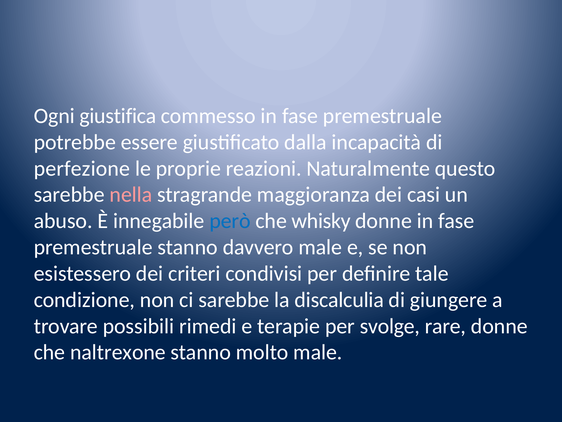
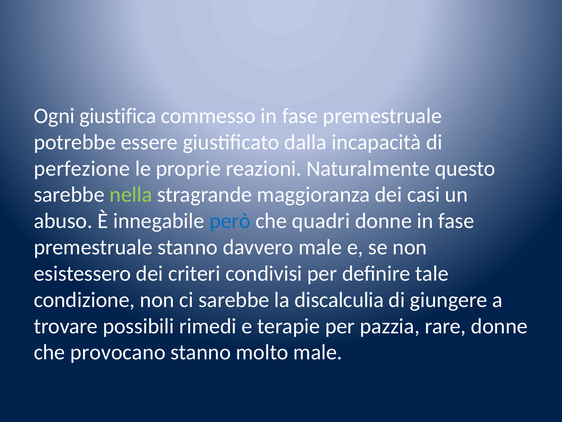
nella colour: pink -> light green
whisky: whisky -> quadri
svolge: svolge -> pazzia
naltrexone: naltrexone -> provocano
